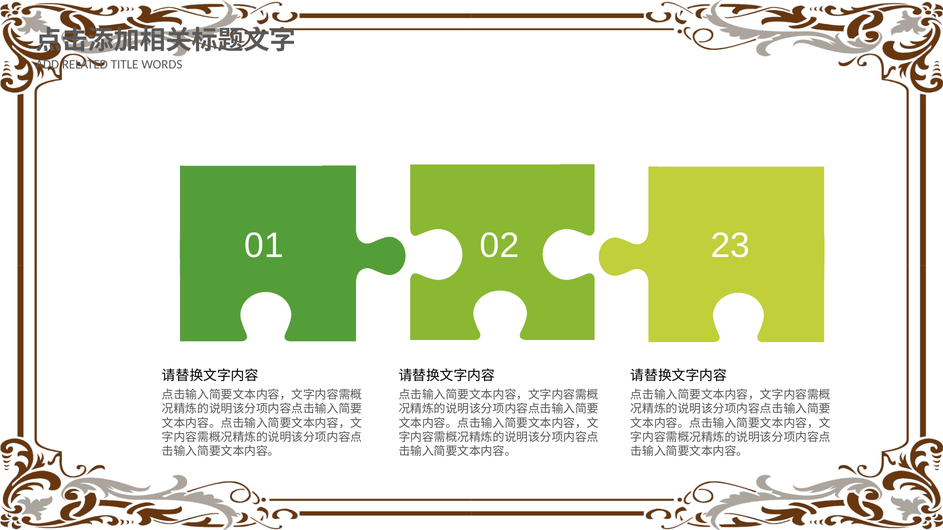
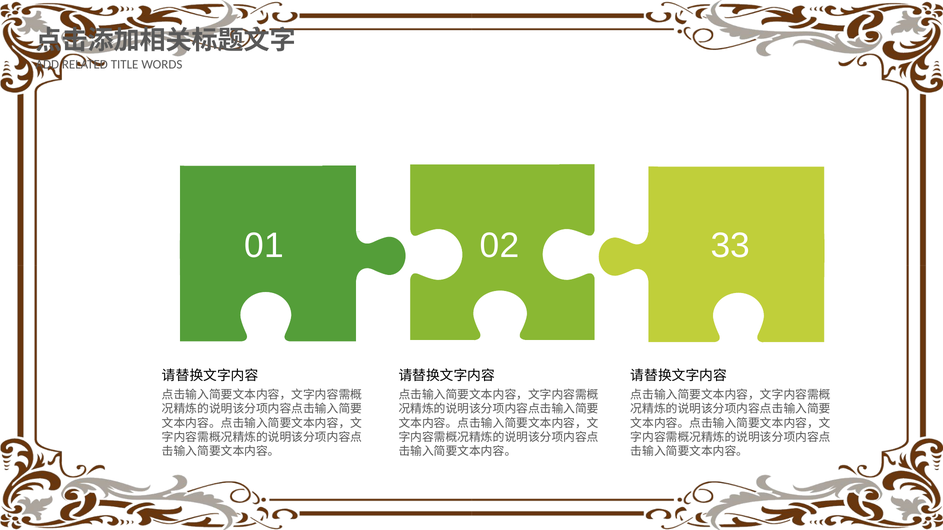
23: 23 -> 33
